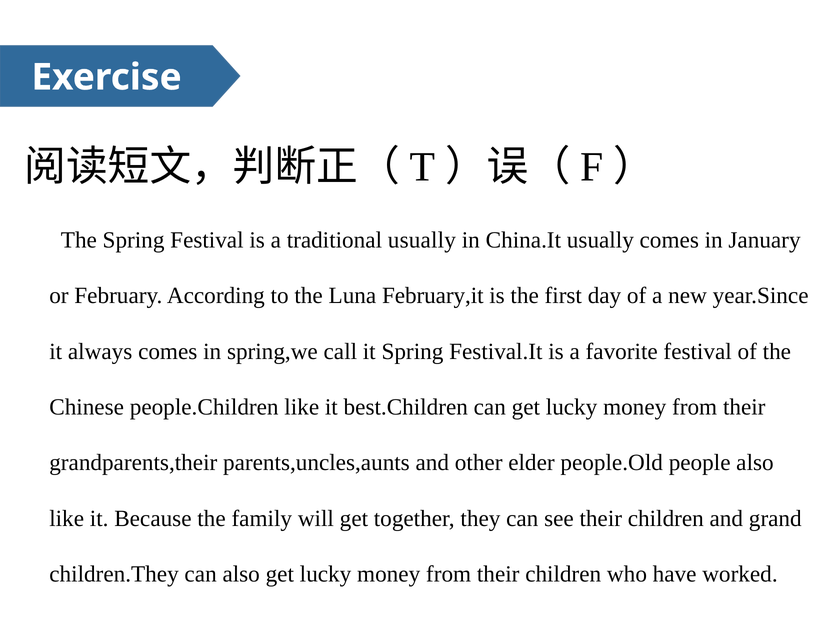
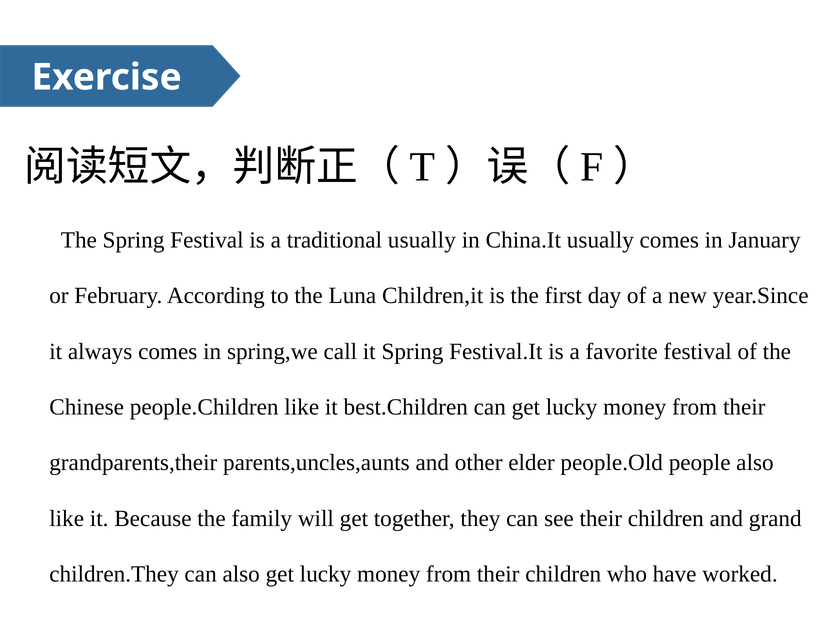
February,it: February,it -> Children,it
